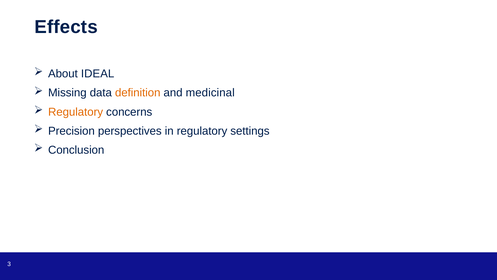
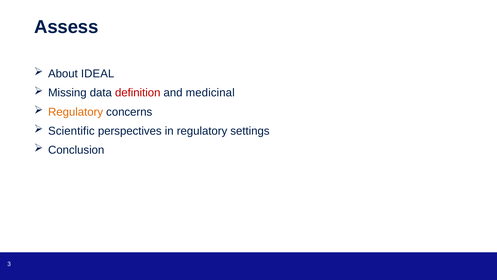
Effects: Effects -> Assess
definition colour: orange -> red
Precision: Precision -> Scientific
